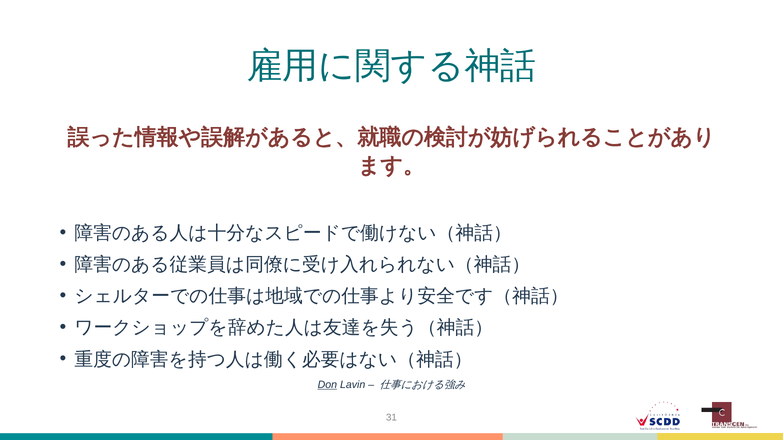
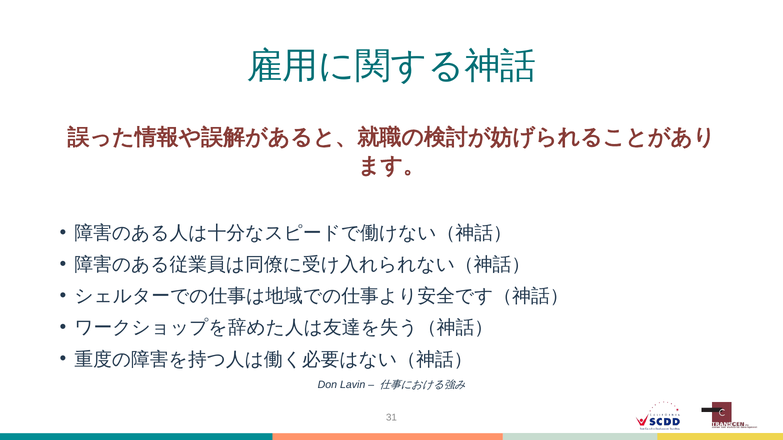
Don underline: present -> none
